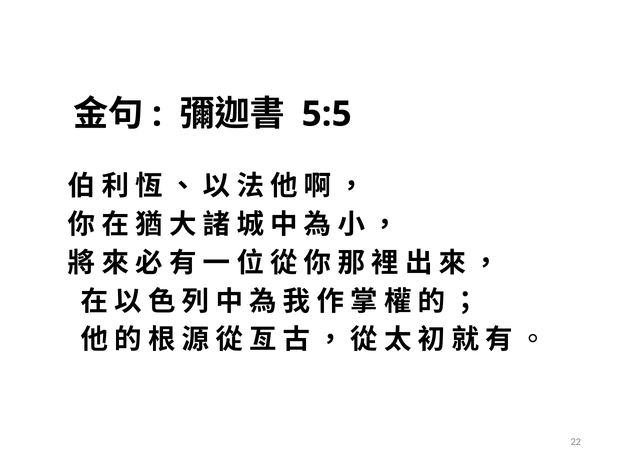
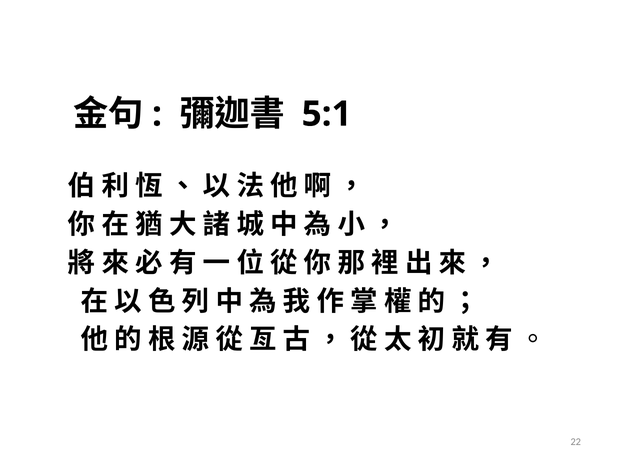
5:5: 5:5 -> 5:1
